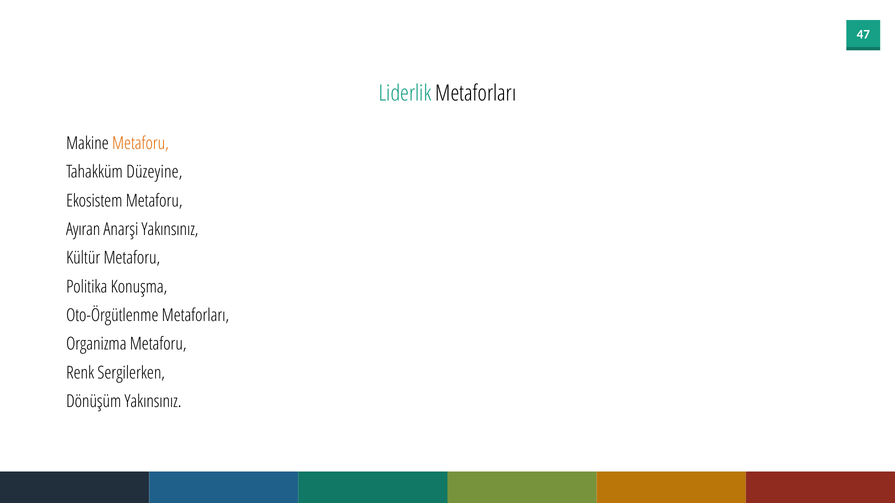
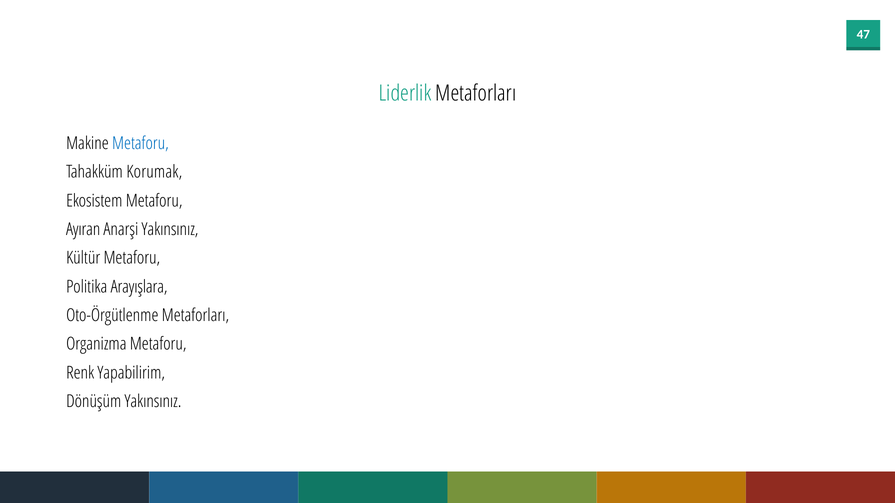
Metaforu at (140, 144) colour: orange -> blue
Düzeyine: Düzeyine -> Korumak
Konuşma: Konuşma -> Arayışlara
Sergilerken: Sergilerken -> Yapabilirim
